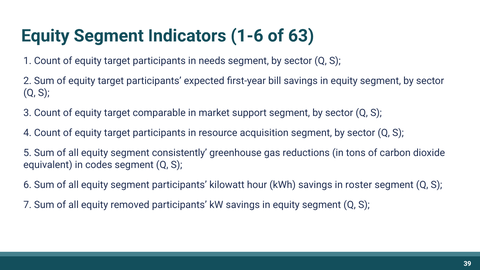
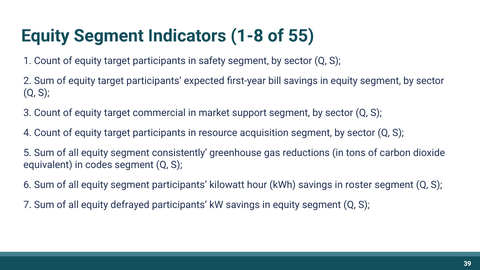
1-6: 1-6 -> 1-8
63: 63 -> 55
needs: needs -> safety
comparable: comparable -> commercial
removed: removed -> defrayed
